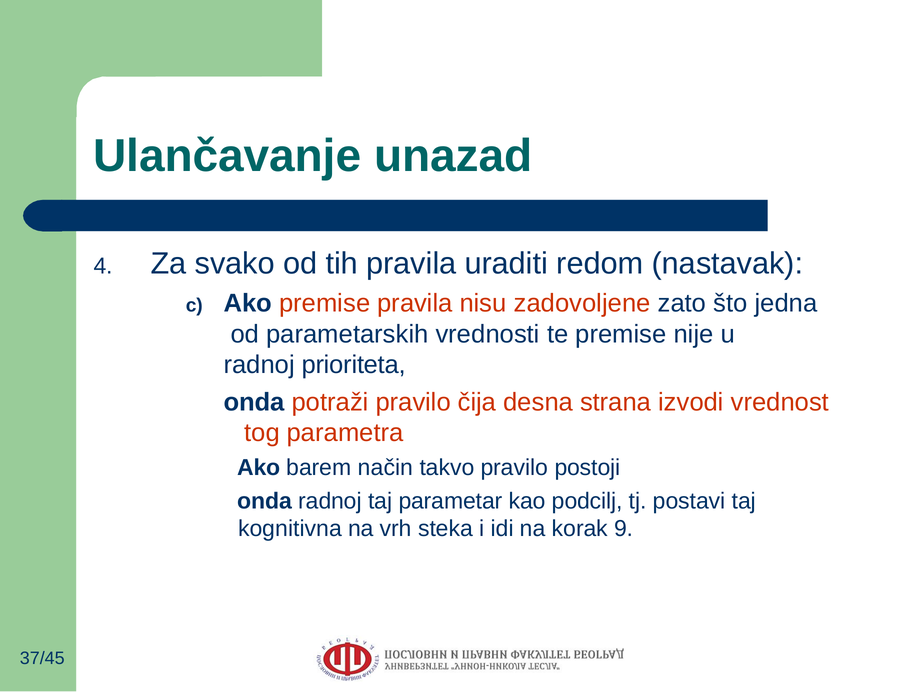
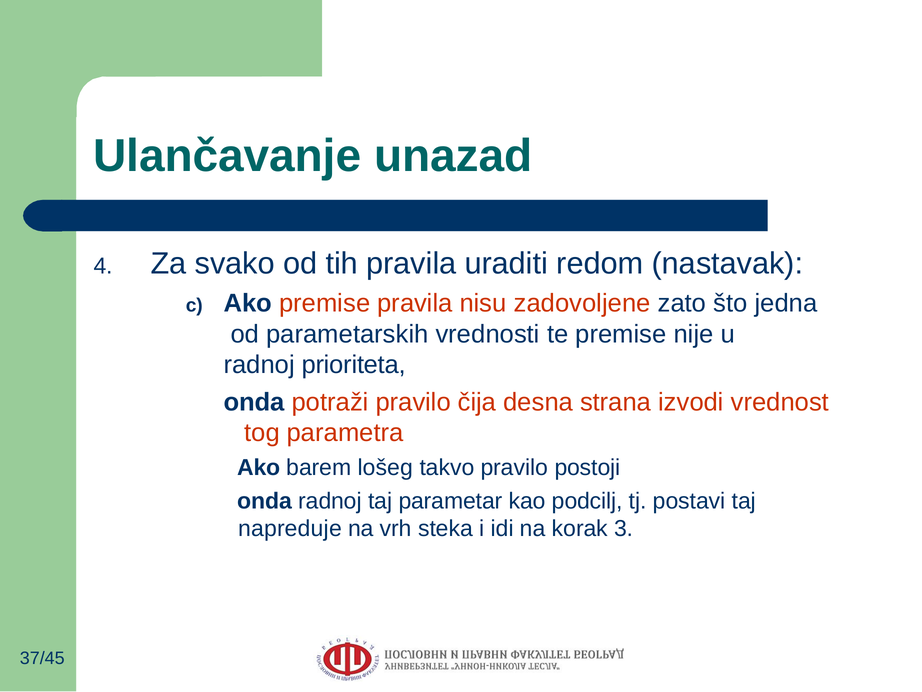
način: način -> lošeg
kognitivna: kognitivna -> napreduje
9: 9 -> 3
